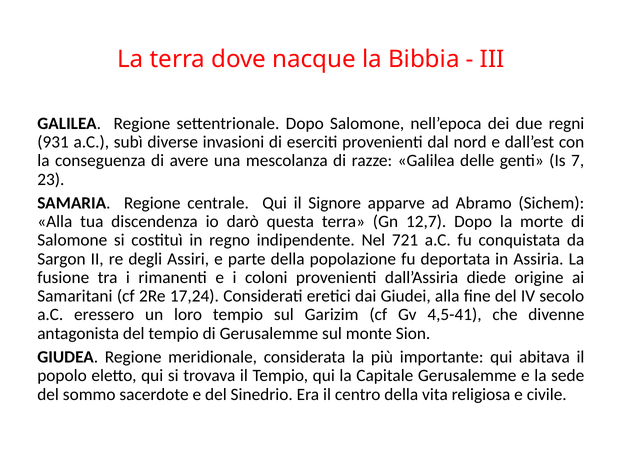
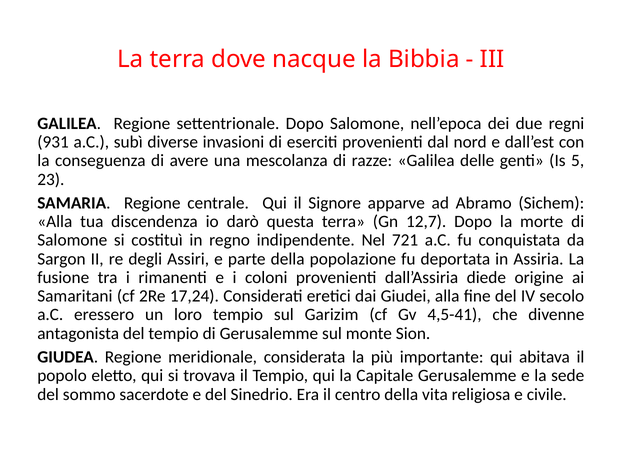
7: 7 -> 5
